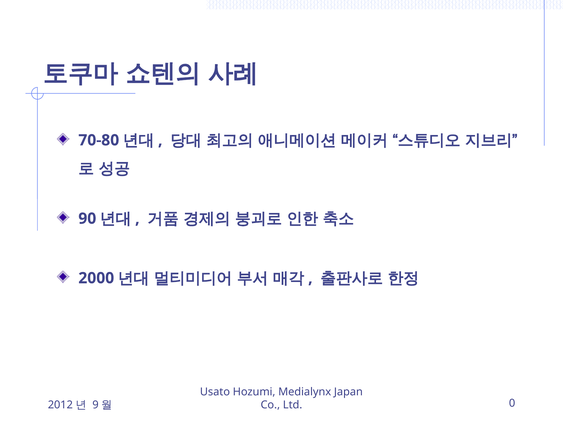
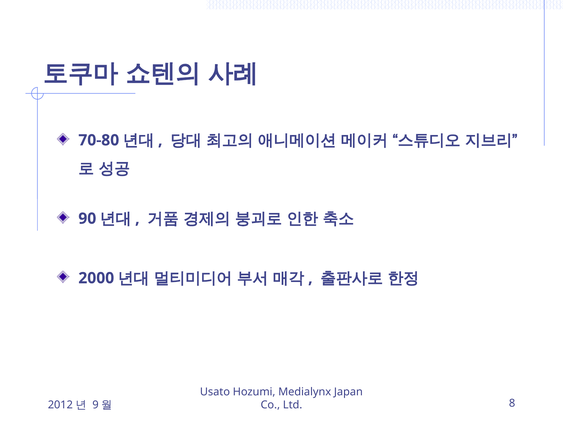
0: 0 -> 8
